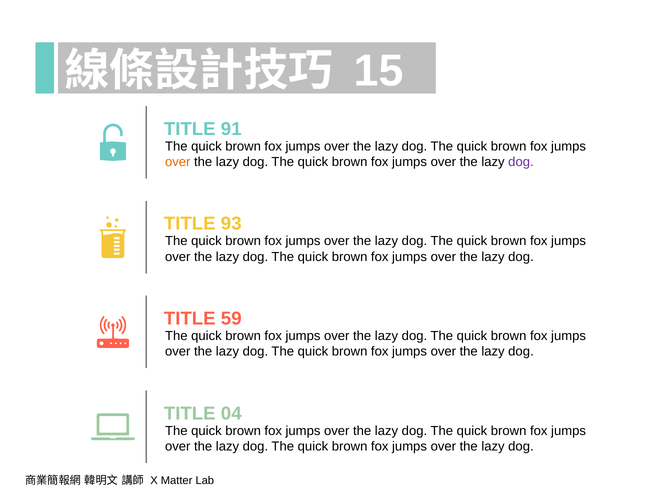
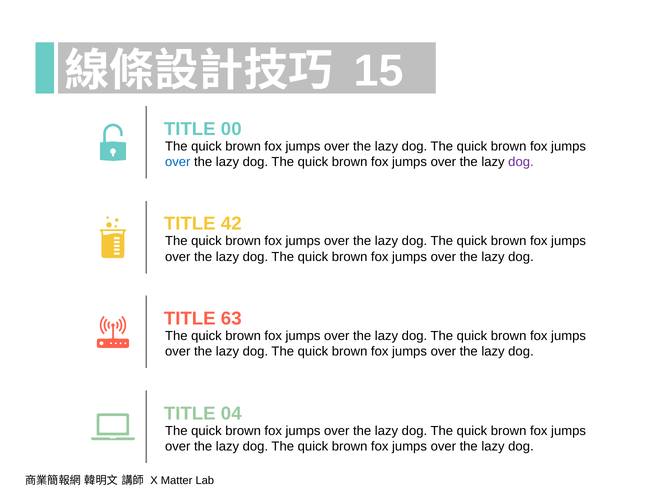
91: 91 -> 00
over at (178, 162) colour: orange -> blue
93: 93 -> 42
59: 59 -> 63
